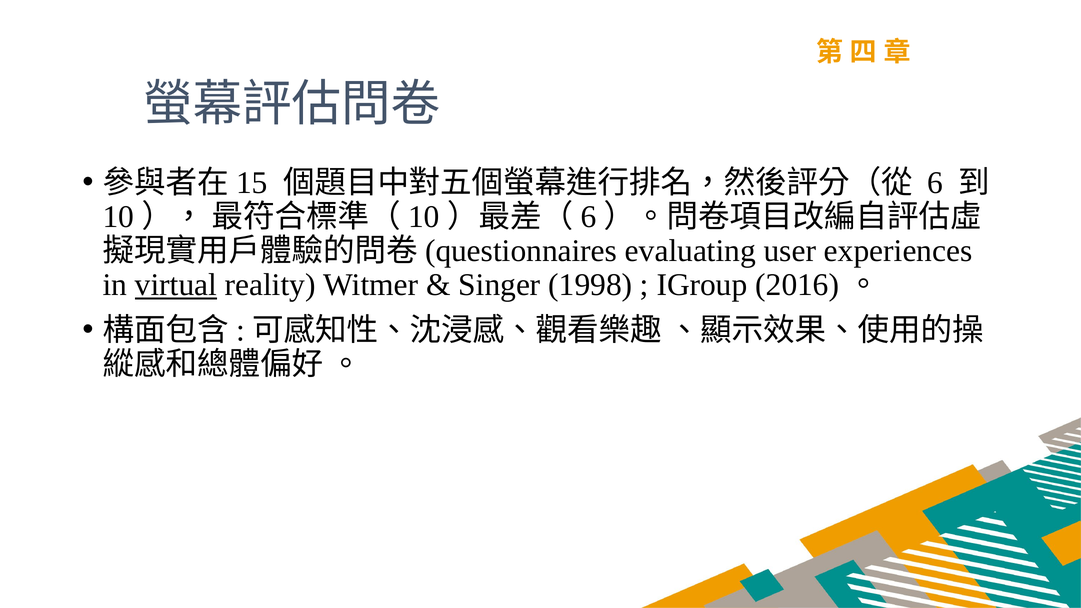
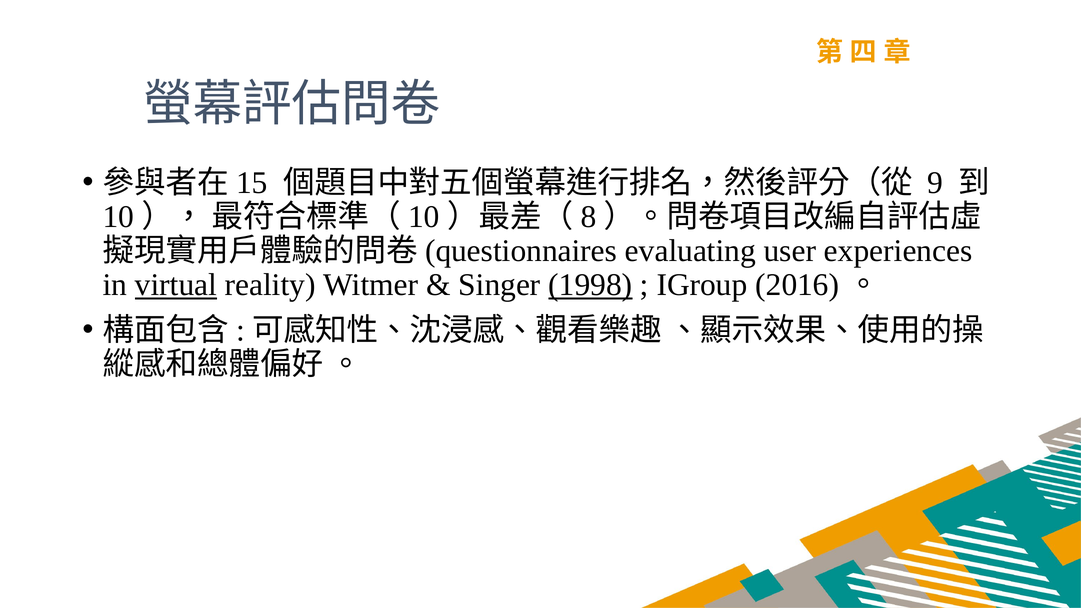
6 at (935, 183): 6 -> 9
6 at (589, 217): 6 -> 8
1998 underline: none -> present
